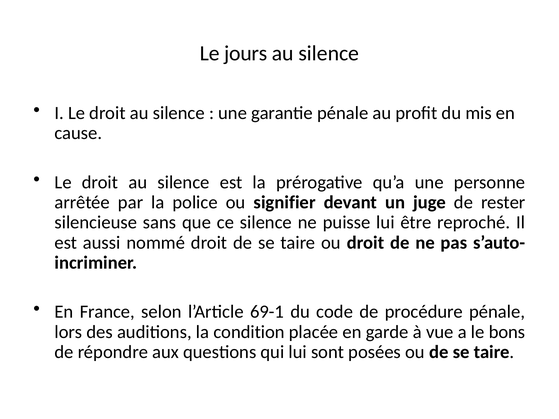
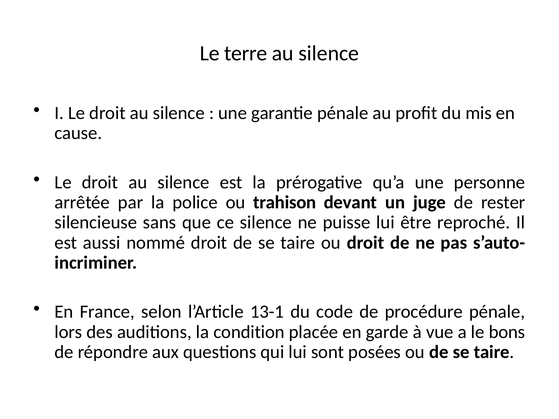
jours: jours -> terre
signifier: signifier -> trahison
69-1: 69-1 -> 13-1
